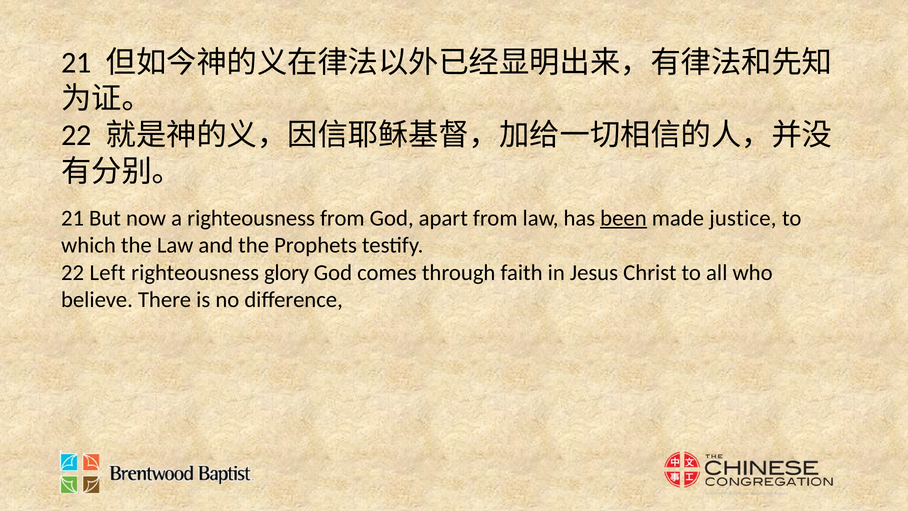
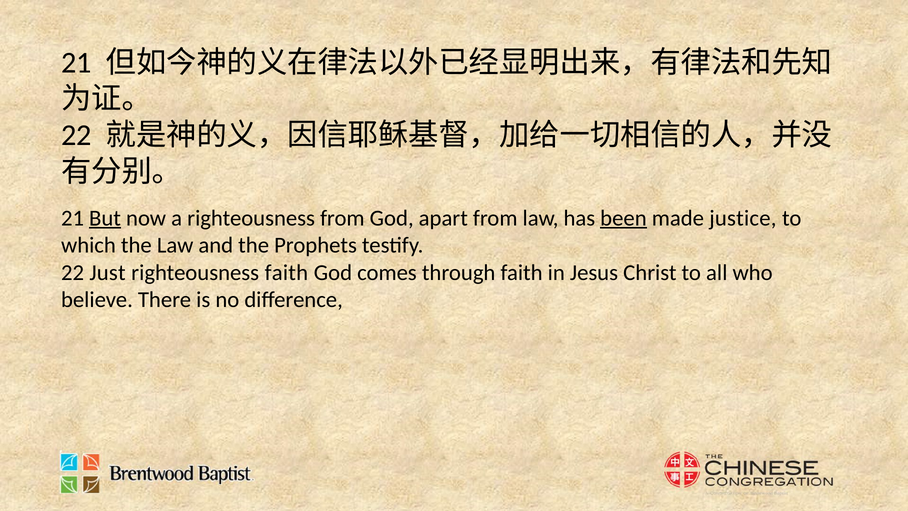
But underline: none -> present
Left: Left -> Just
righteousness glory: glory -> faith
